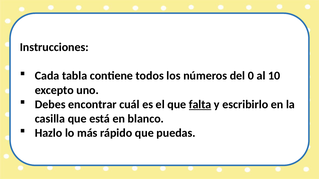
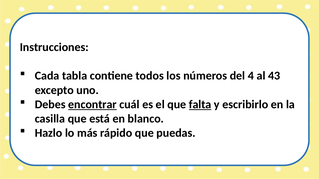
0: 0 -> 4
10: 10 -> 43
encontrar underline: none -> present
